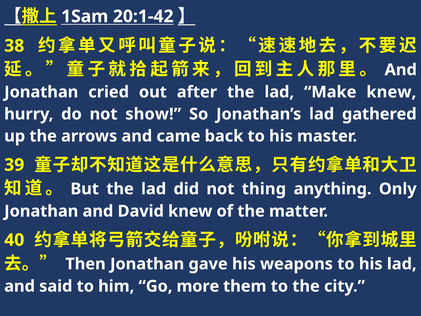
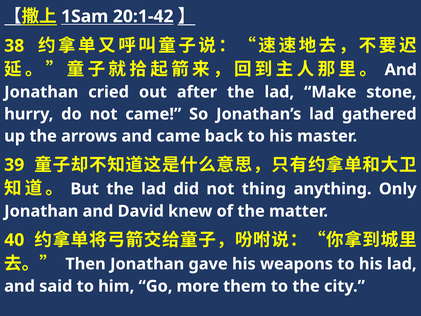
Make knew: knew -> stone
not show: show -> came
